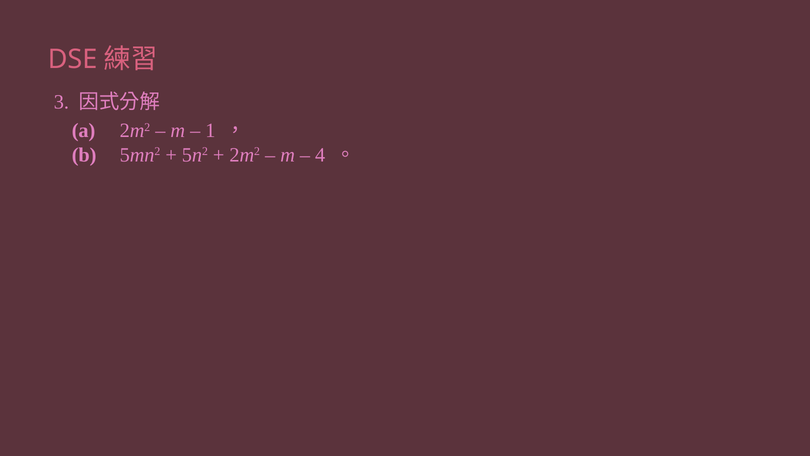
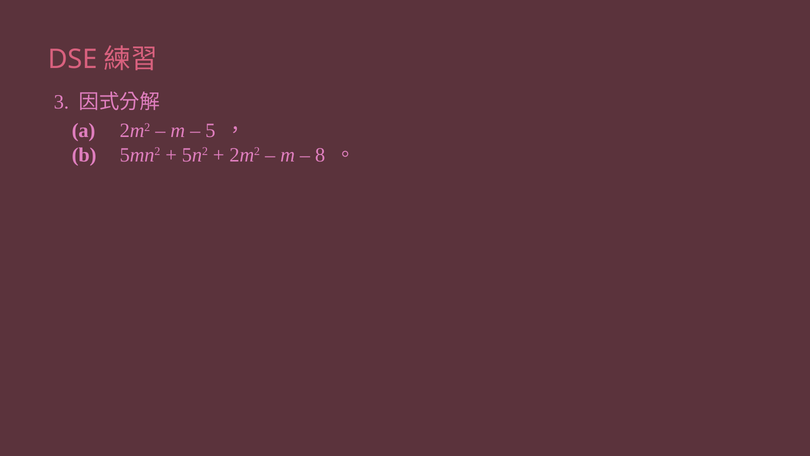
1: 1 -> 5
4: 4 -> 8
